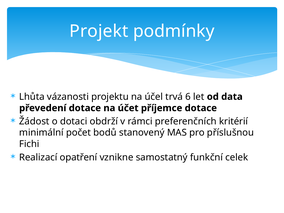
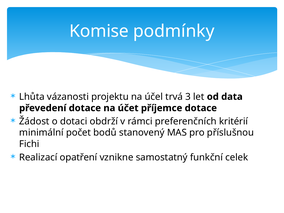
Projekt: Projekt -> Komise
6: 6 -> 3
